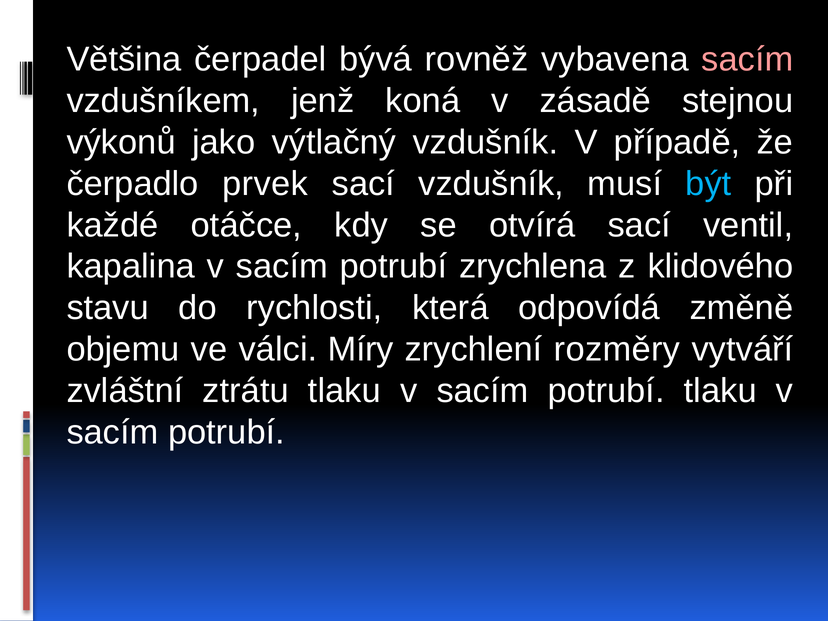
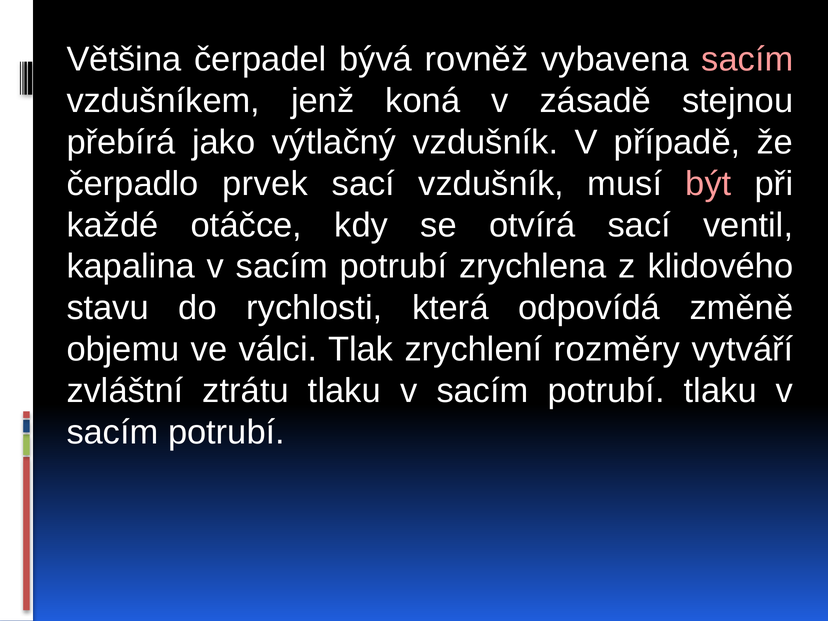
výkonů: výkonů -> přebírá
být colour: light blue -> pink
Míry: Míry -> Tlak
